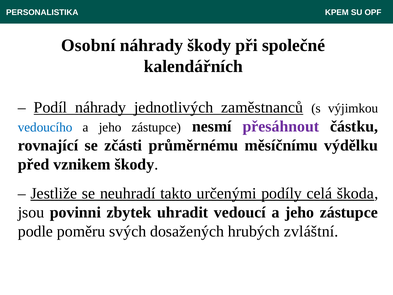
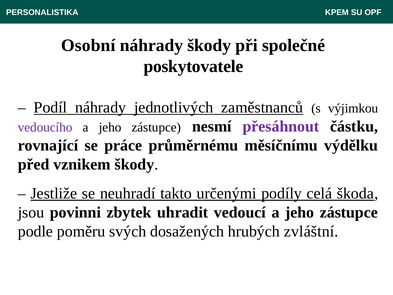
kalendářních: kalendářních -> poskytovatele
vedoucího colour: blue -> purple
zčásti: zčásti -> práce
